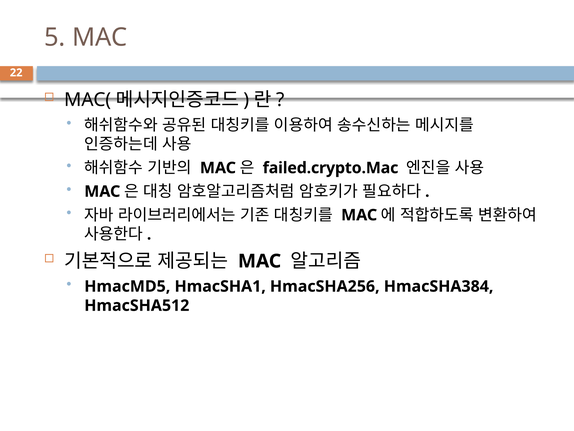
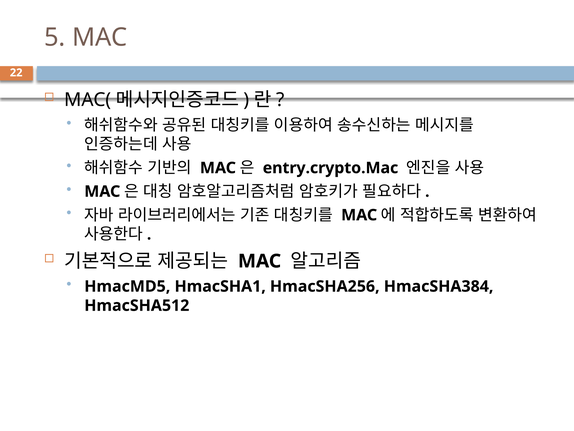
failed.crypto.Mac: failed.crypto.Mac -> entry.crypto.Mac
